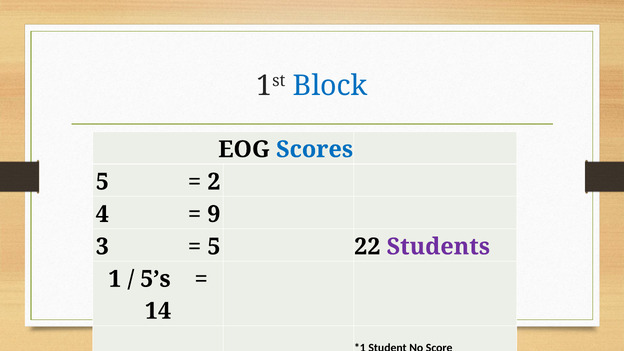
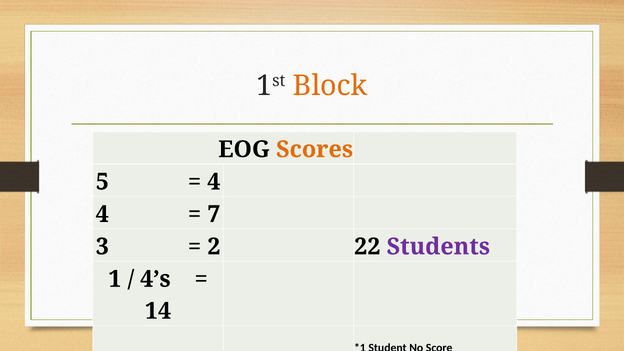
Block colour: blue -> orange
Scores colour: blue -> orange
2 at (214, 182): 2 -> 4
9: 9 -> 7
5 at (214, 247): 5 -> 2
5’s: 5’s -> 4’s
